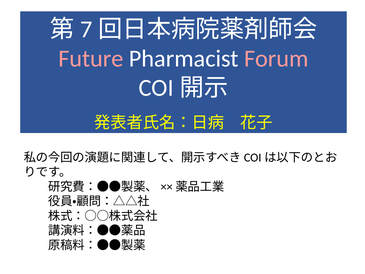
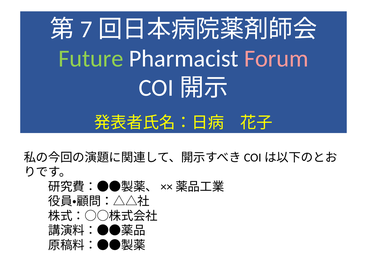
Future colour: pink -> light green
